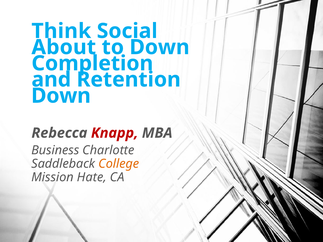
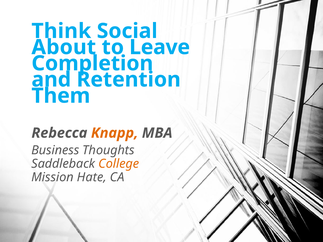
to Down: Down -> Leave
Down at (61, 96): Down -> Them
Knapp colour: red -> orange
Charlotte: Charlotte -> Thoughts
